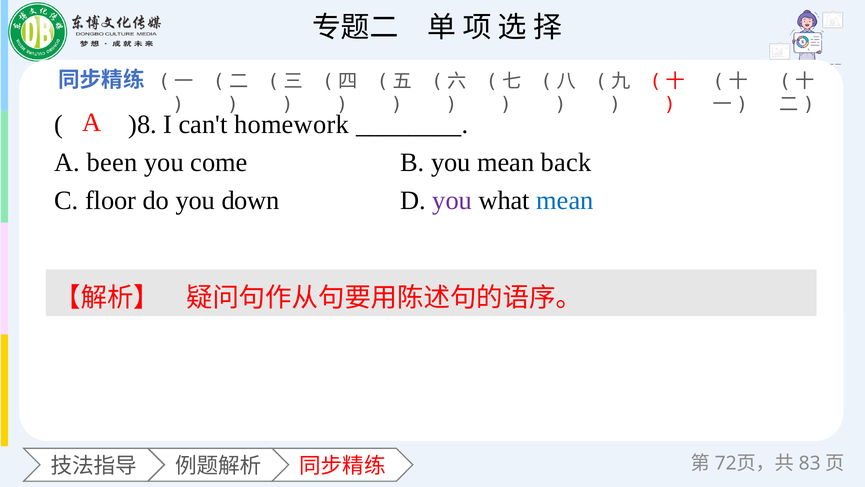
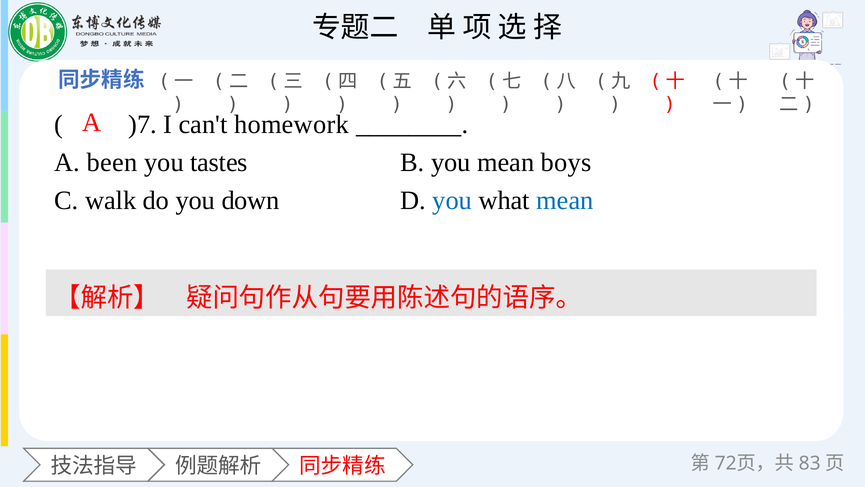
)8: )8 -> )7
come: come -> tastes
back: back -> boys
floor: floor -> walk
you at (452, 200) colour: purple -> blue
